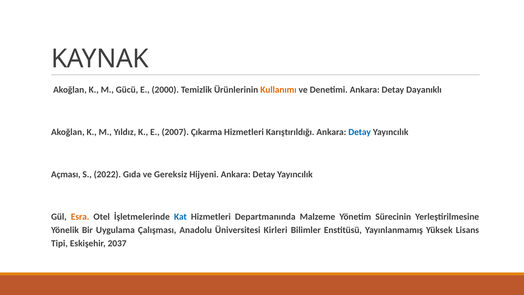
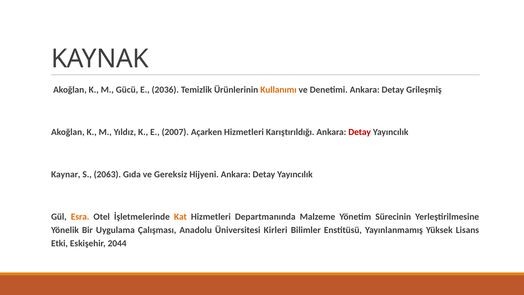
2000: 2000 -> 2036
Dayanıklı: Dayanıklı -> Grileşmiş
Çıkarma: Çıkarma -> Açarken
Detay at (360, 132) colour: blue -> red
Açması: Açması -> Kaynar
2022: 2022 -> 2063
Kat colour: blue -> orange
Tipi: Tipi -> Etki
2037: 2037 -> 2044
